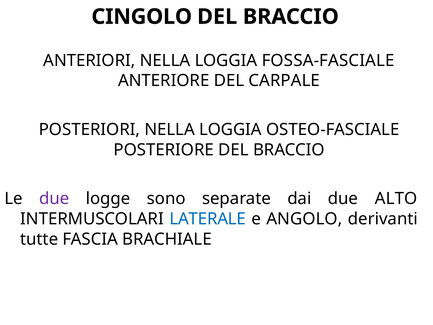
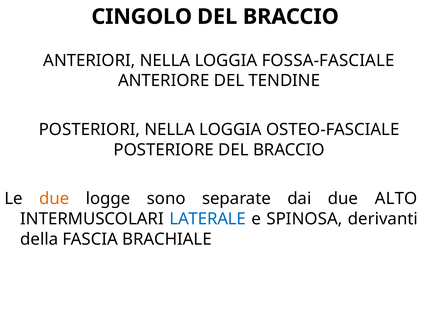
CARPALE: CARPALE -> TENDINE
due at (54, 199) colour: purple -> orange
ANGOLO: ANGOLO -> SPINOSA
tutte: tutte -> della
